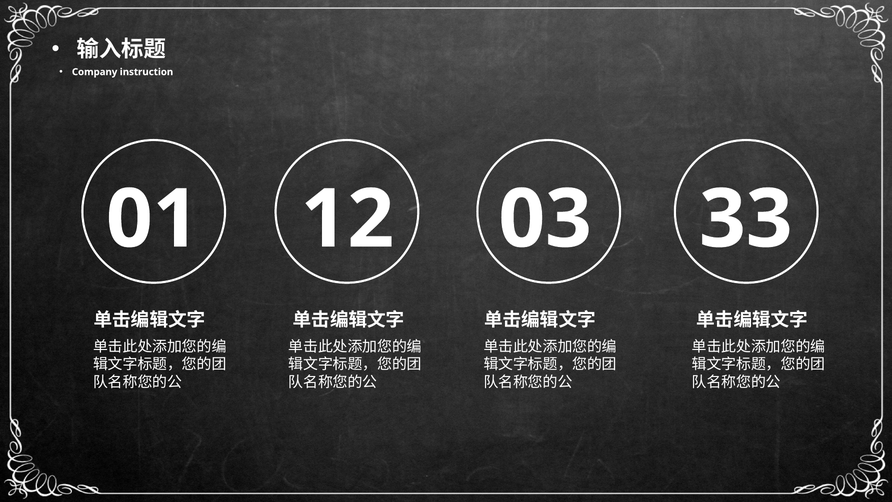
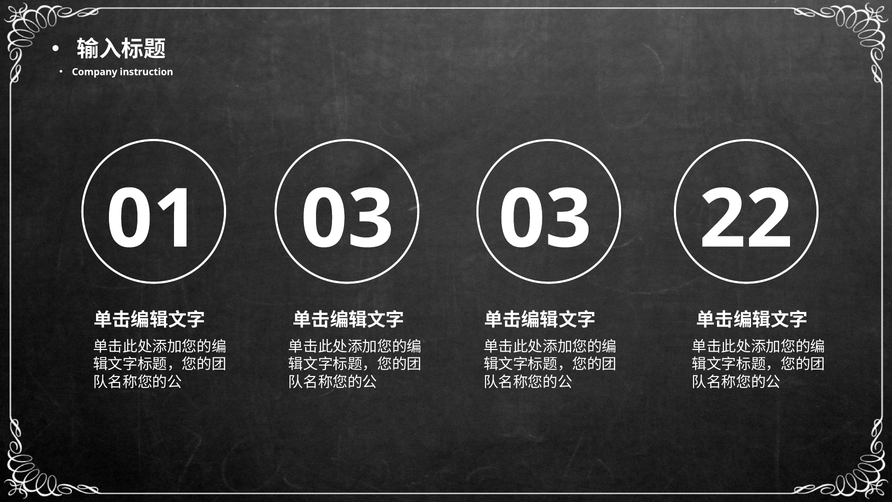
01 12: 12 -> 03
33: 33 -> 22
